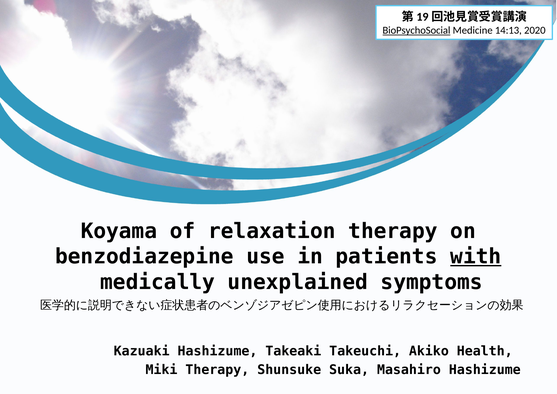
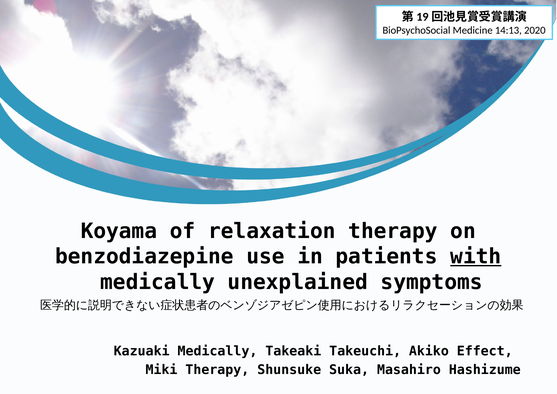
BioPsychoSocial underline: present -> none
Kazuaki Hashizume: Hashizume -> Medically
Health: Health -> Effect
